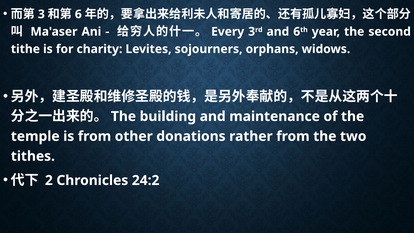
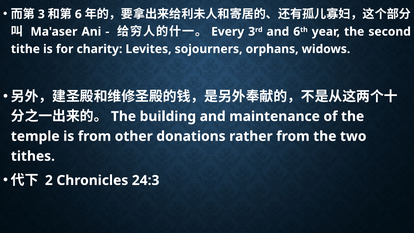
24:2: 24:2 -> 24:3
